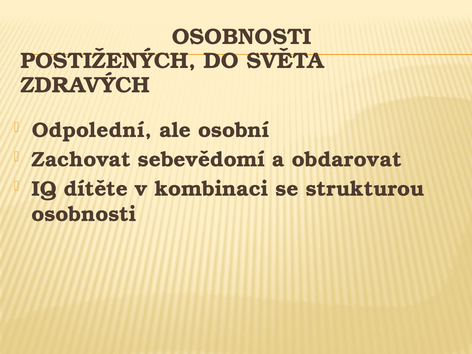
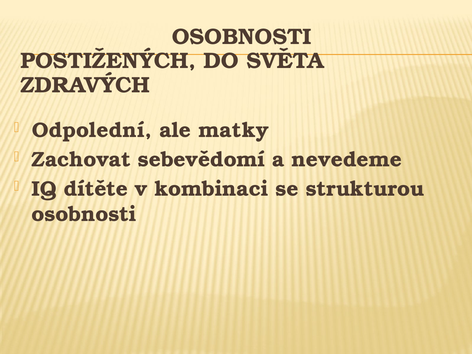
osobní: osobní -> matky
obdarovat: obdarovat -> nevedeme
